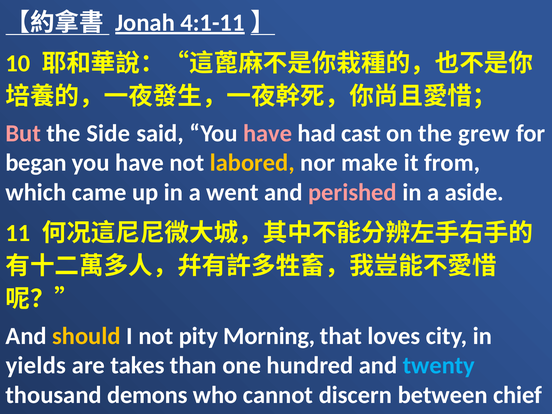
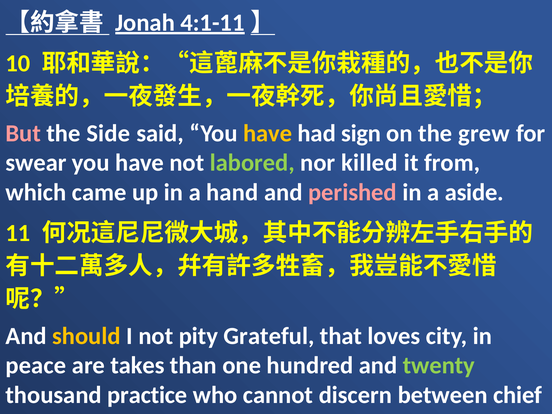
have at (268, 133) colour: pink -> yellow
cast: cast -> sign
began: began -> swear
labored colour: yellow -> light green
make: make -> killed
a went: went -> hand
Morning: Morning -> Grateful
yields: yields -> peace
twenty colour: light blue -> light green
demons: demons -> practice
